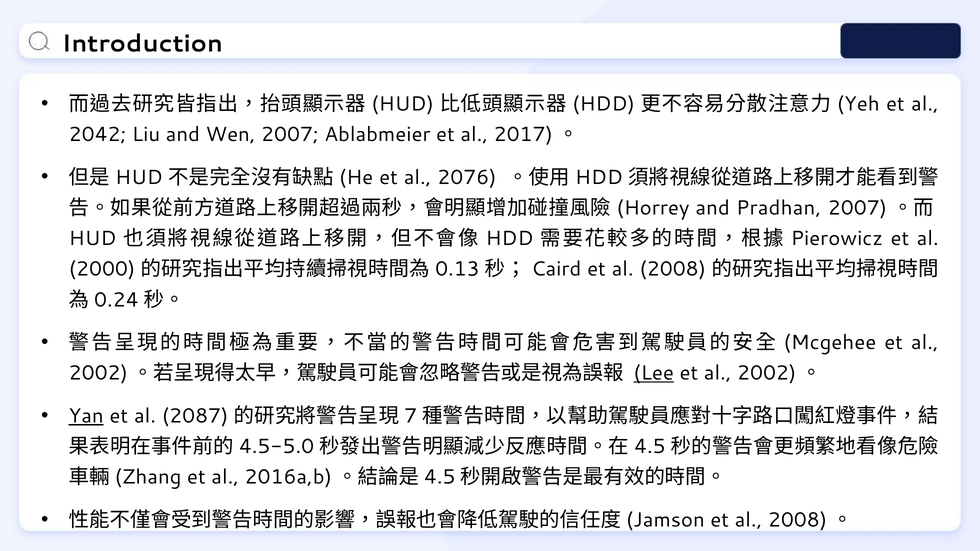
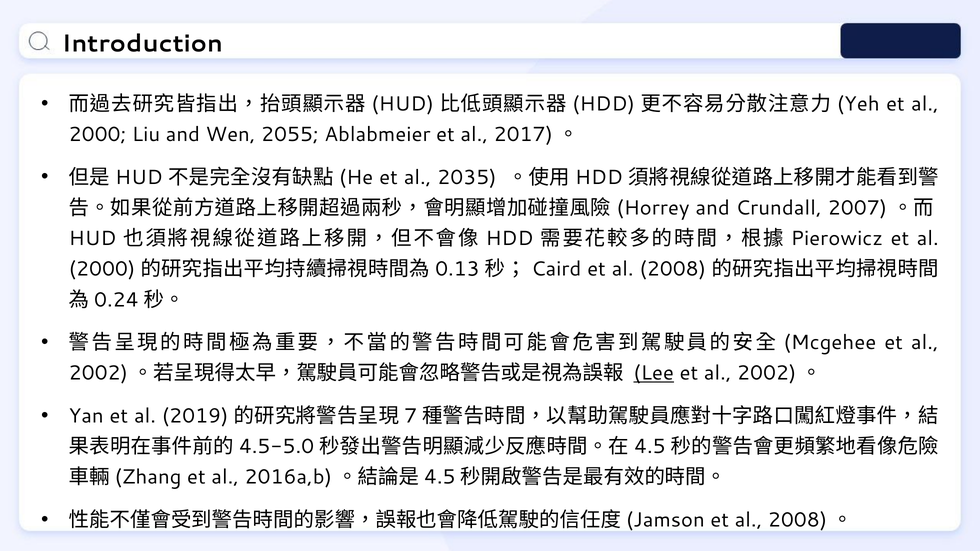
2042 at (97, 135): 2042 -> 2000
Wen 2007: 2007 -> 2055
2076: 2076 -> 2035
Pradhan: Pradhan -> Crundall
Yan underline: present -> none
2087: 2087 -> 2019
